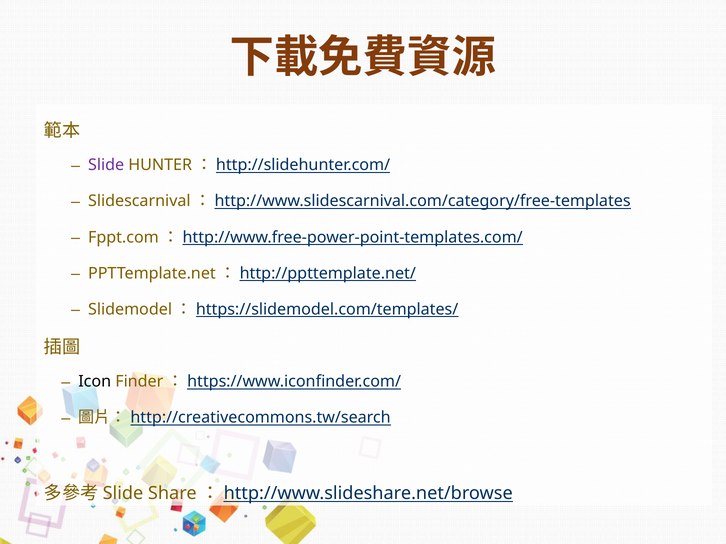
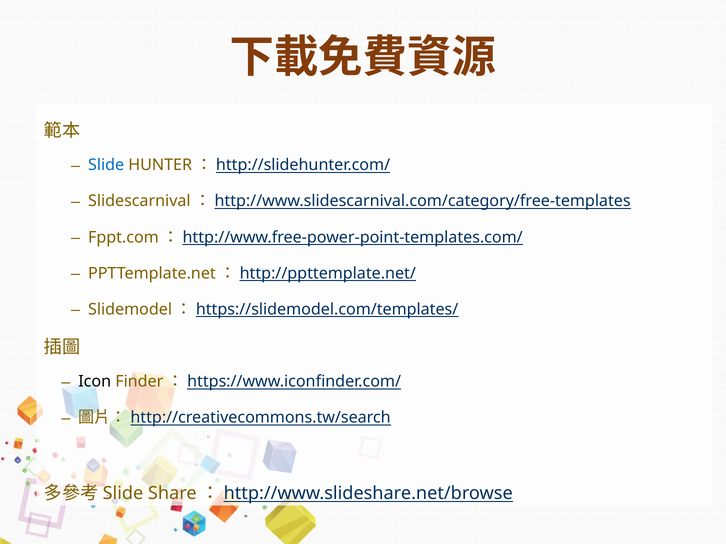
Slide colour: purple -> blue
